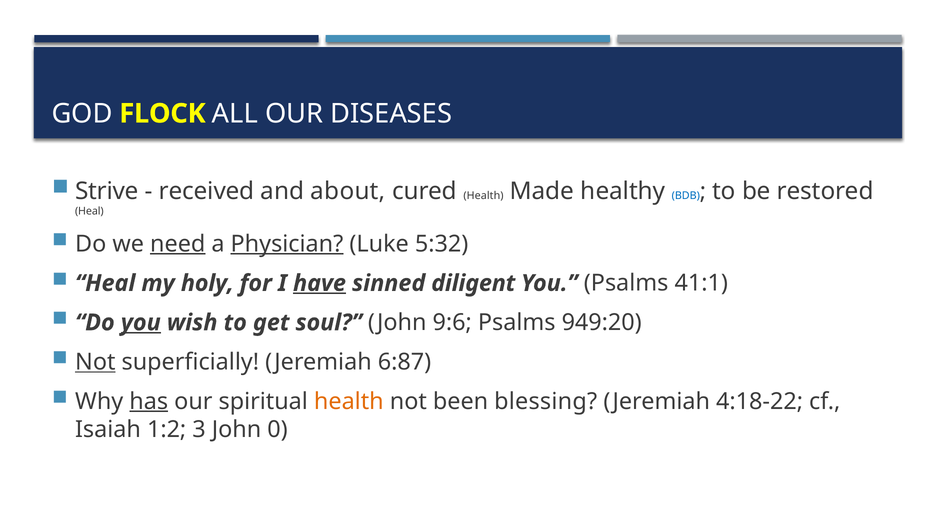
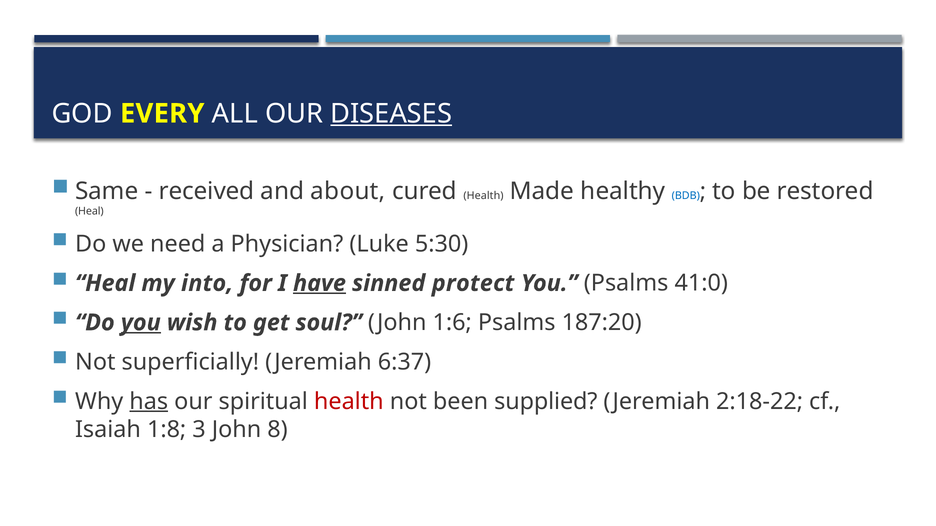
FLOCK: FLOCK -> EVERY
DISEASES underline: none -> present
Strive: Strive -> Same
need underline: present -> none
Physician underline: present -> none
5:32: 5:32 -> 5:30
holy: holy -> into
diligent: diligent -> protect
41:1: 41:1 -> 41:0
9:6: 9:6 -> 1:6
949:20: 949:20 -> 187:20
Not at (95, 362) underline: present -> none
6:87: 6:87 -> 6:37
health at (349, 402) colour: orange -> red
blessing: blessing -> supplied
4:18-22: 4:18-22 -> 2:18-22
1:2: 1:2 -> 1:8
0: 0 -> 8
